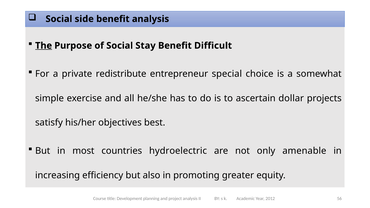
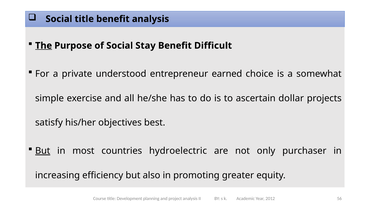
Social side: side -> title
redistribute: redistribute -> understood
special: special -> earned
But at (43, 151) underline: none -> present
amenable: amenable -> purchaser
